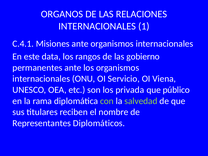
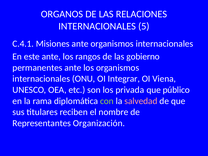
1: 1 -> 5
este data: data -> ante
Servicio: Servicio -> Integrar
salvedad colour: light green -> pink
Diplomáticos: Diplomáticos -> Organización
